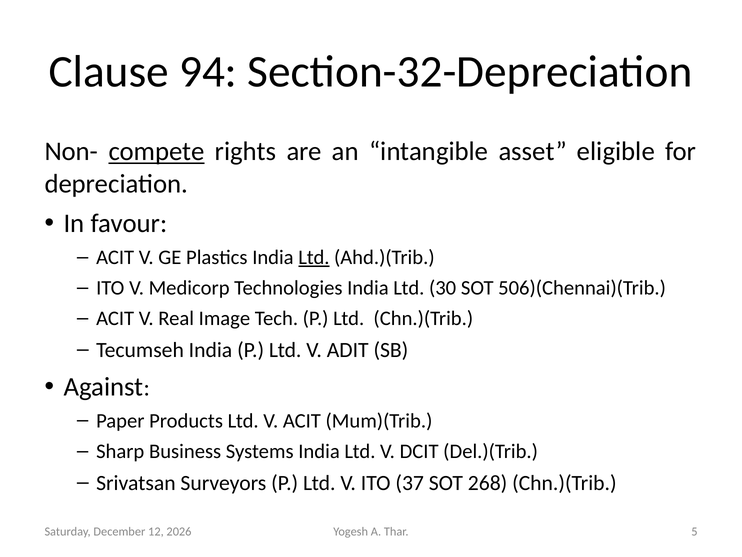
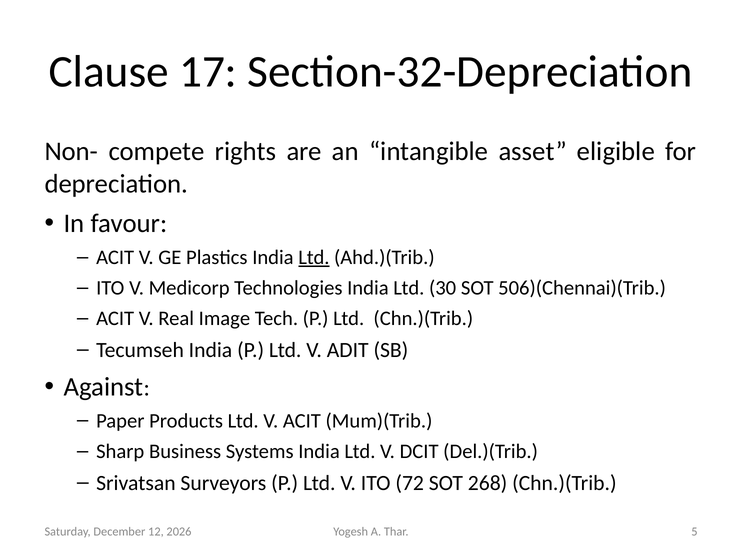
94: 94 -> 17
compete underline: present -> none
37: 37 -> 72
